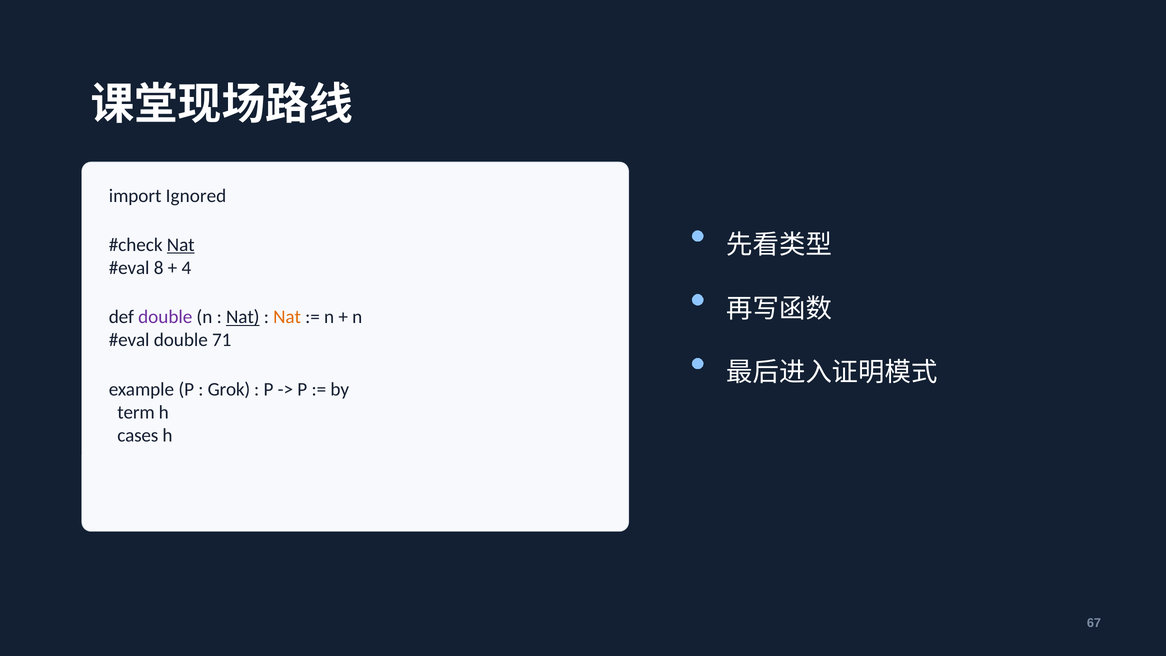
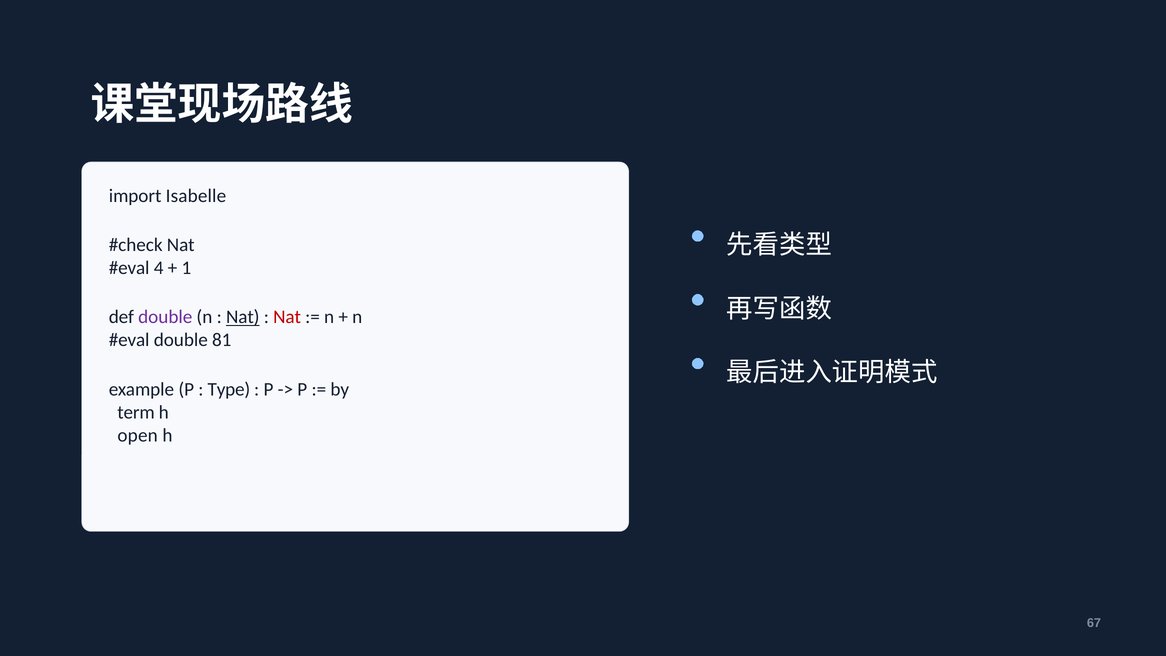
Ignored: Ignored -> Isabelle
Nat at (181, 245) underline: present -> none
8: 8 -> 4
4: 4 -> 1
Nat at (287, 317) colour: orange -> red
71: 71 -> 81
Grok: Grok -> Type
cases: cases -> open
